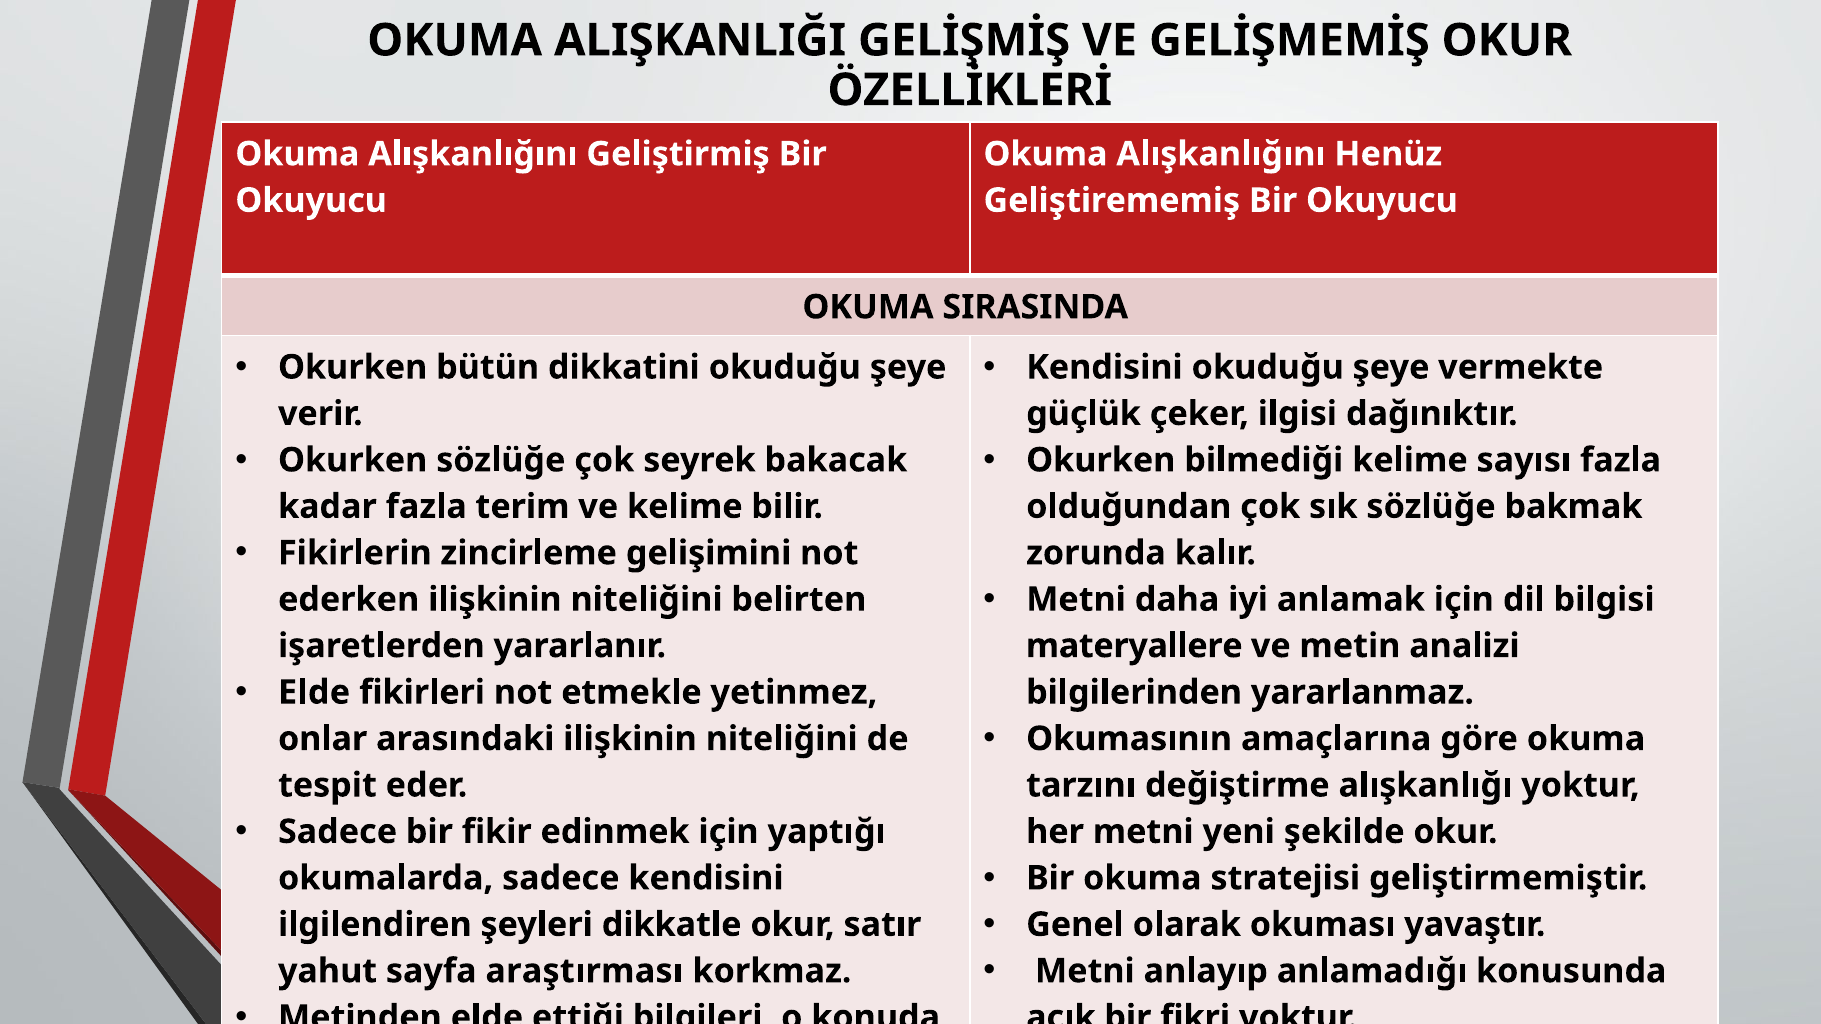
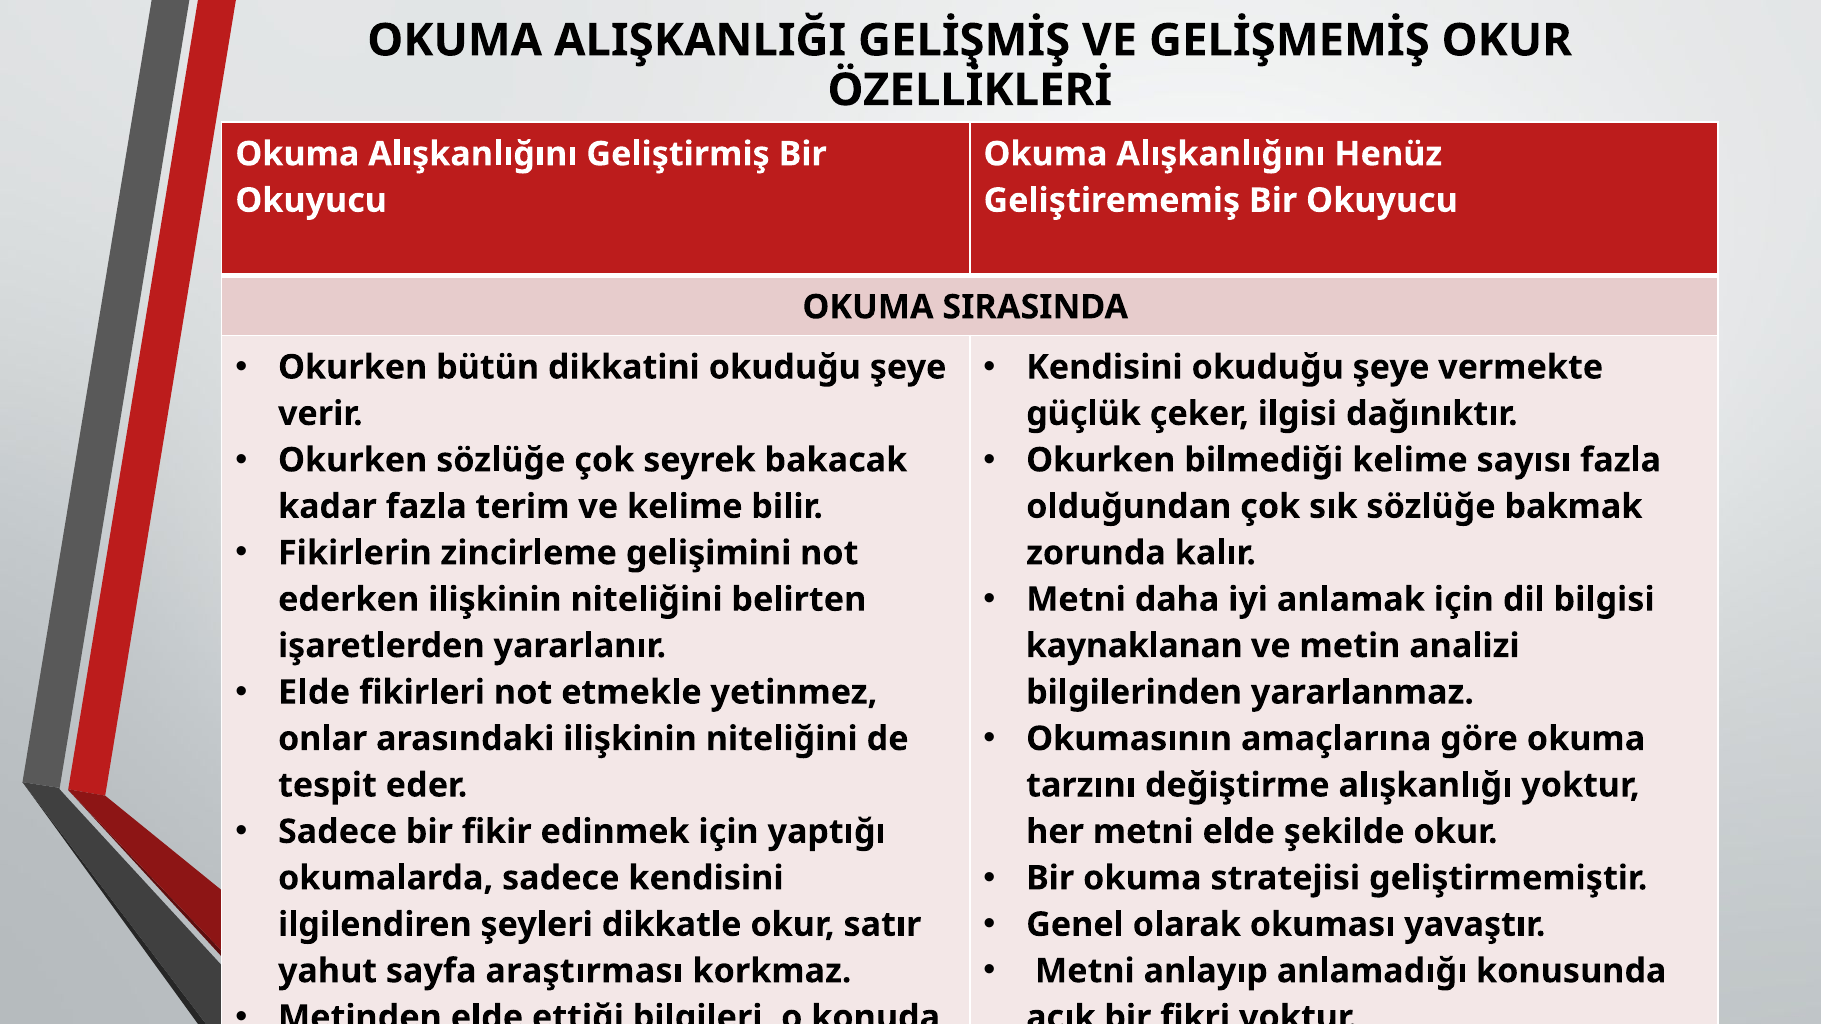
materyallere: materyallere -> kaynaklanan
metni yeni: yeni -> elde
